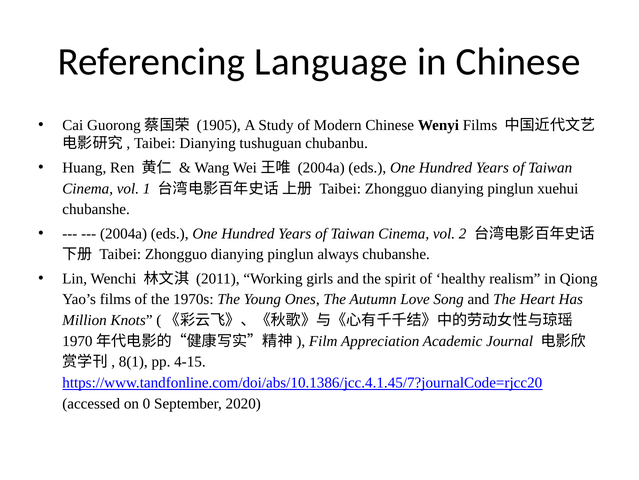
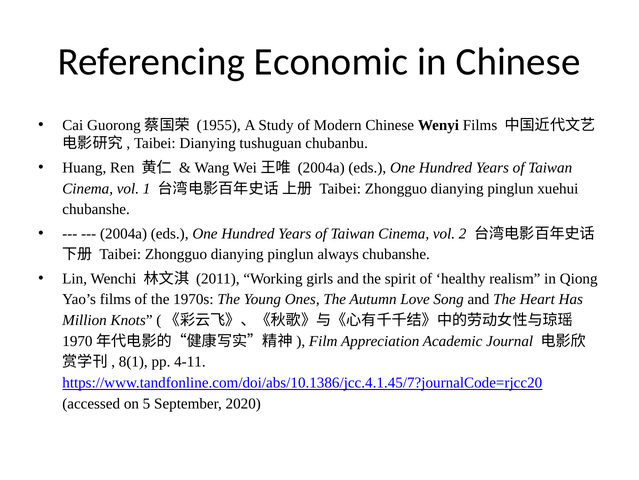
Language: Language -> Economic
1905: 1905 -> 1955
4-15: 4-15 -> 4-11
0: 0 -> 5
